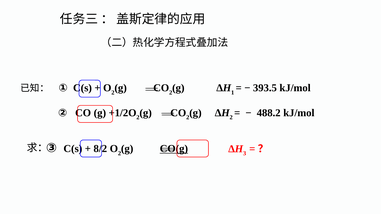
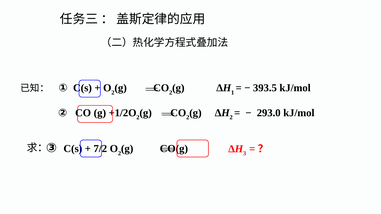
488.2: 488.2 -> 293.0
8/2: 8/2 -> 7/2
CO(g underline: present -> none
